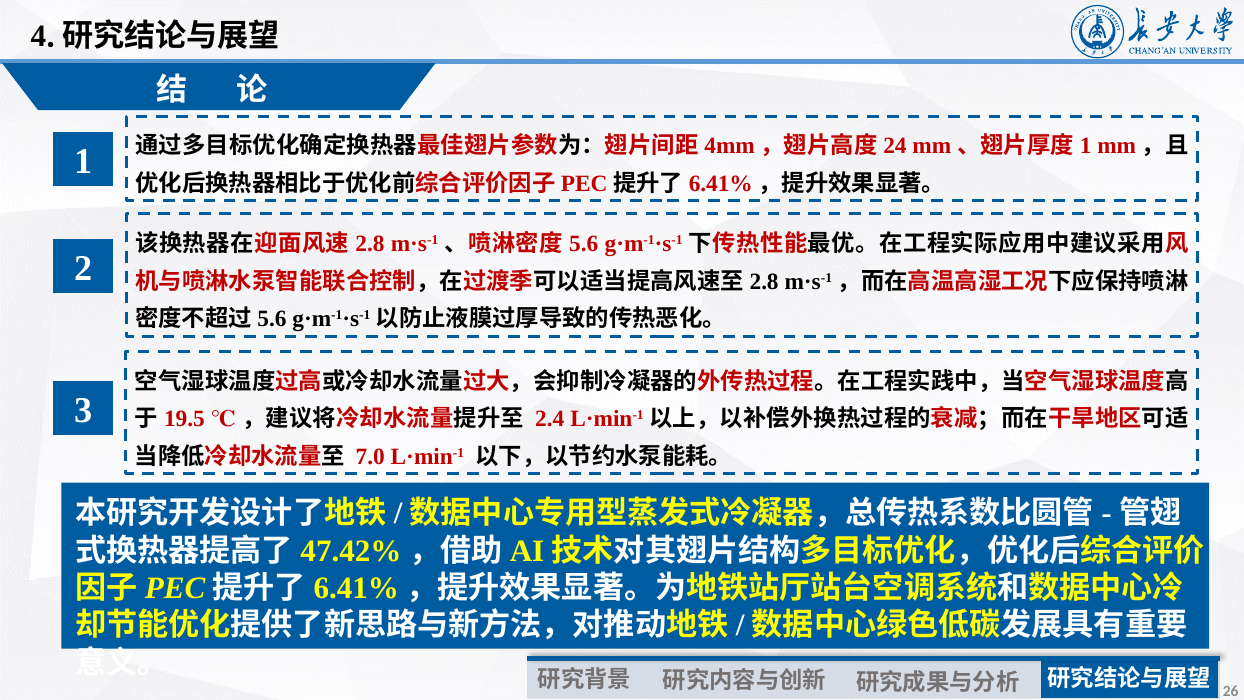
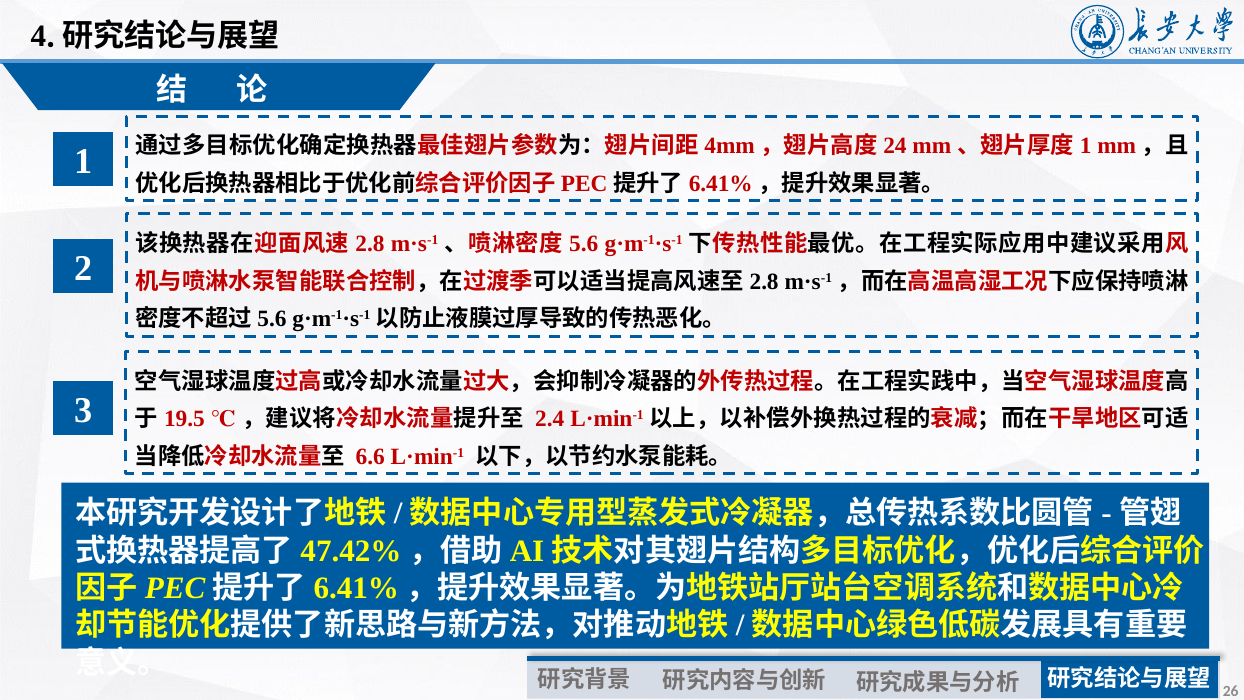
7.0: 7.0 -> 6.6
